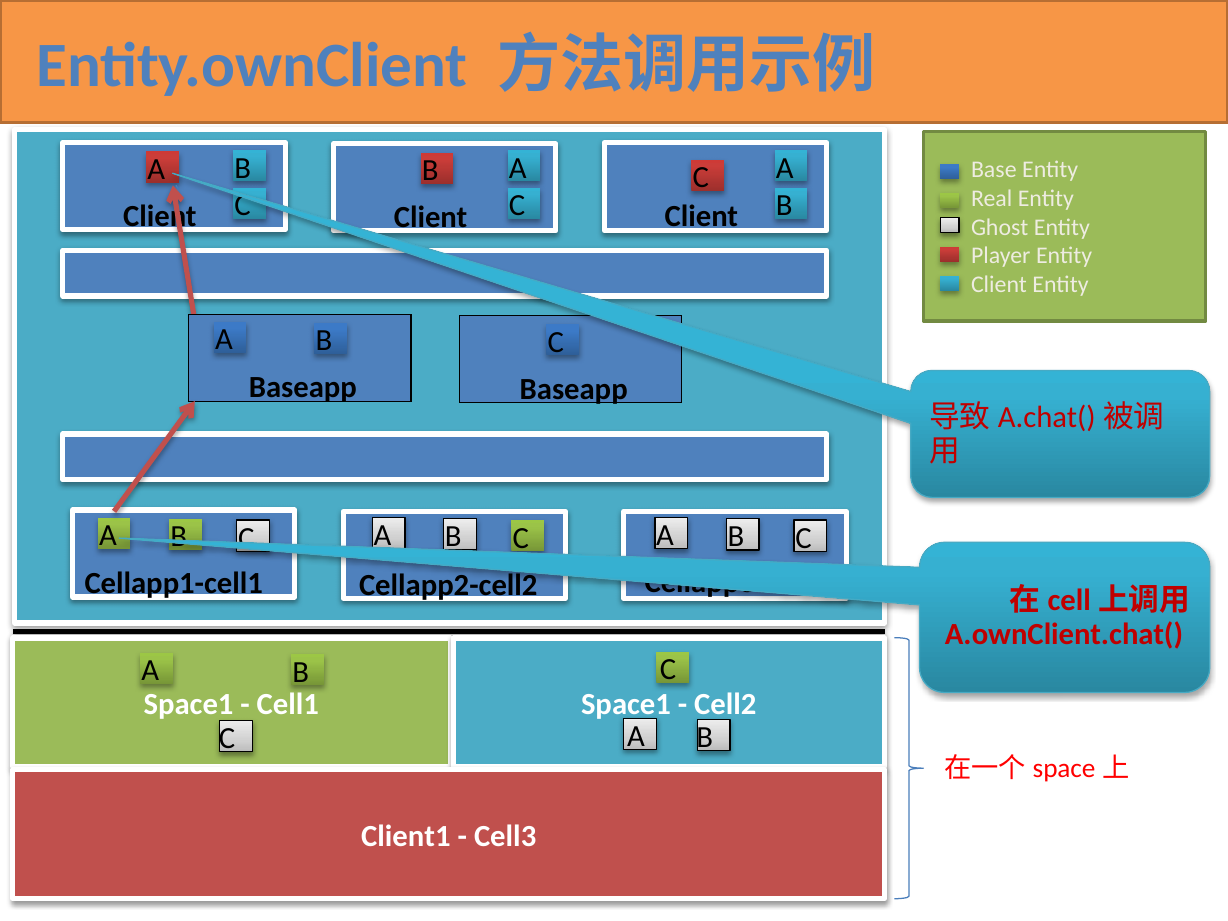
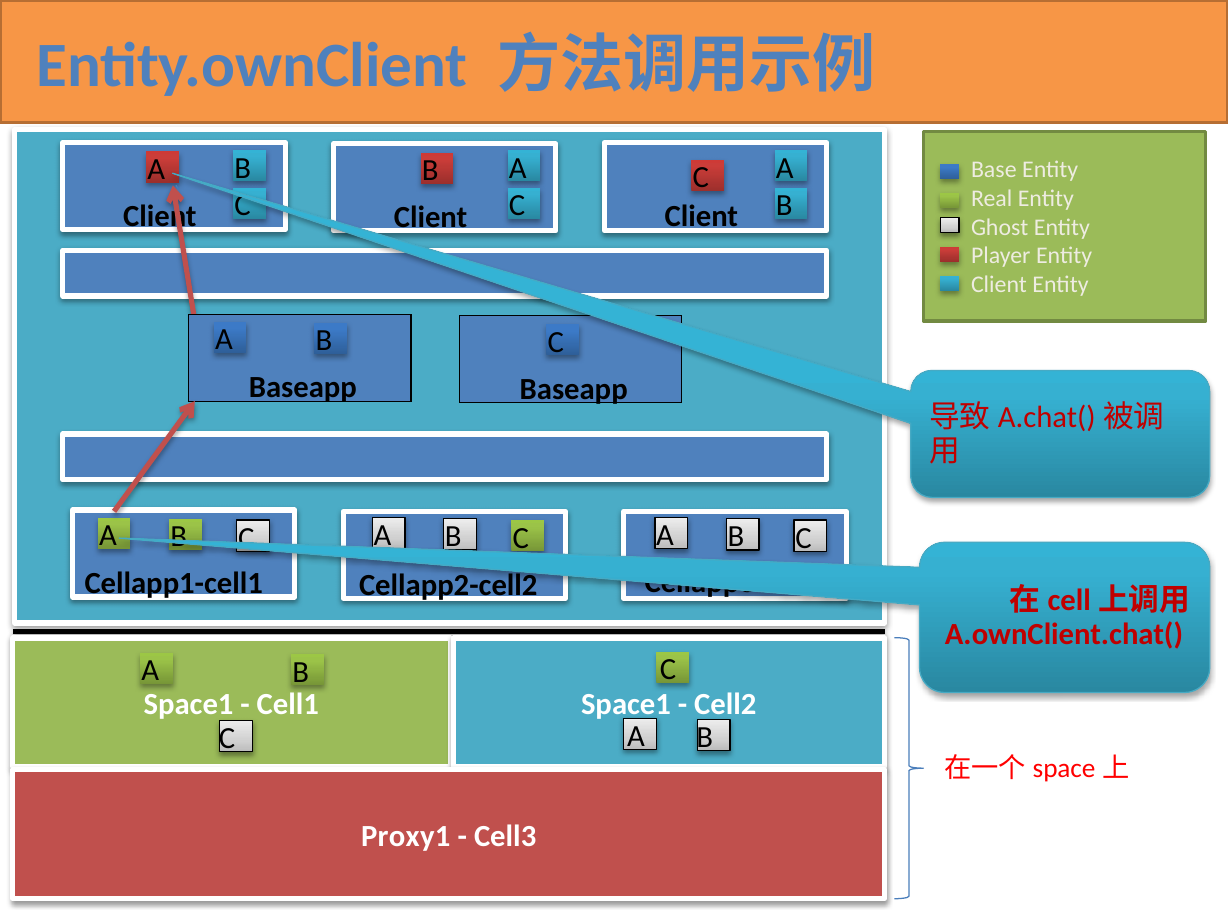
Client1: Client1 -> Proxy1
